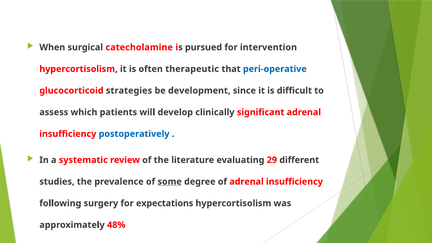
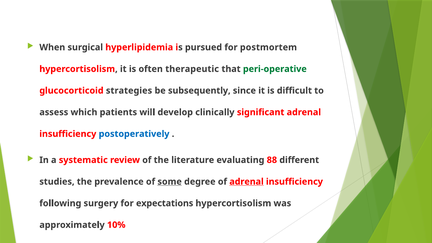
catecholamine: catecholamine -> hyperlipidemia
intervention: intervention -> postmortem
peri-operative colour: blue -> green
development: development -> subsequently
29: 29 -> 88
adrenal at (247, 182) underline: none -> present
48%: 48% -> 10%
